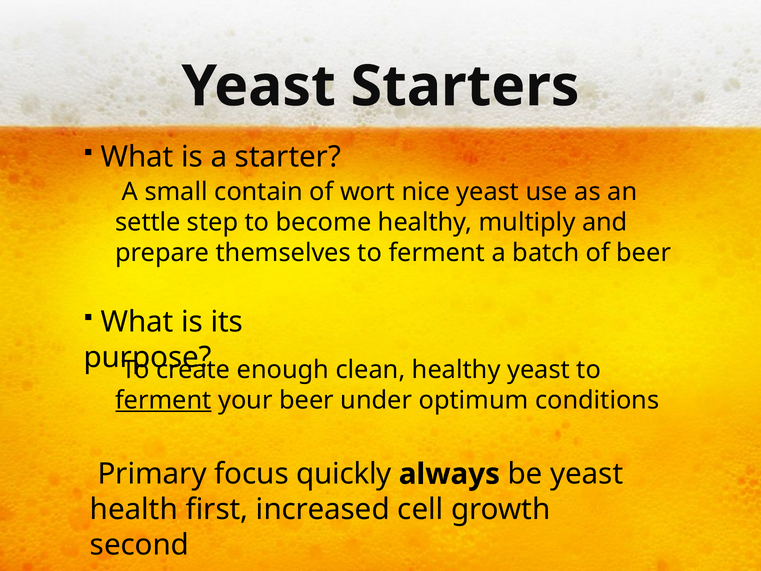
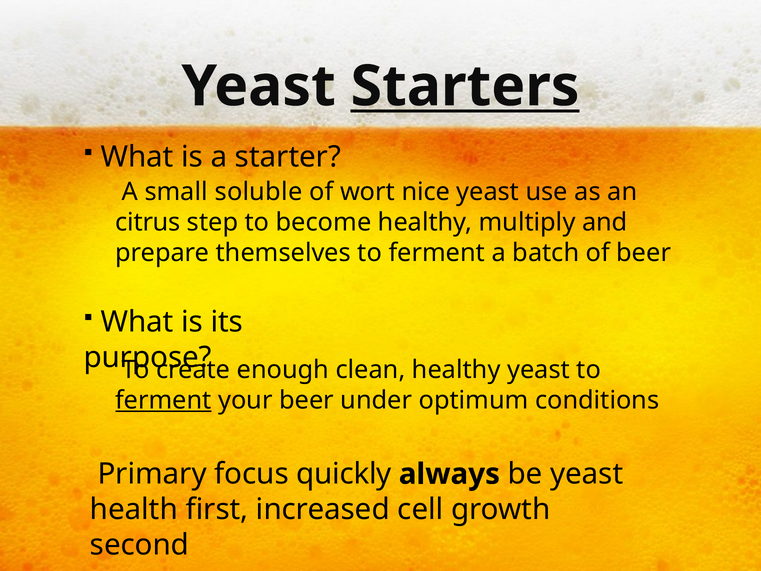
Starters underline: none -> present
contain: contain -> soluble
settle: settle -> citrus
